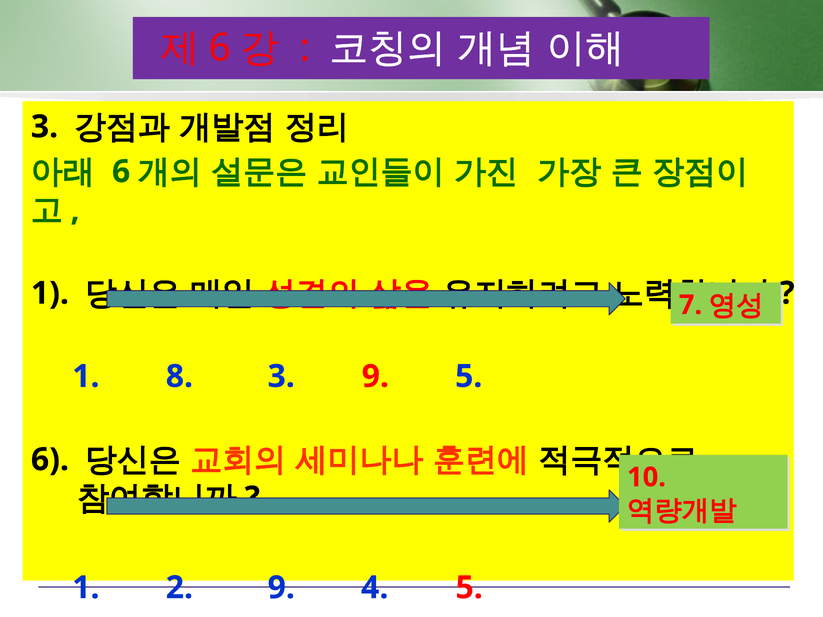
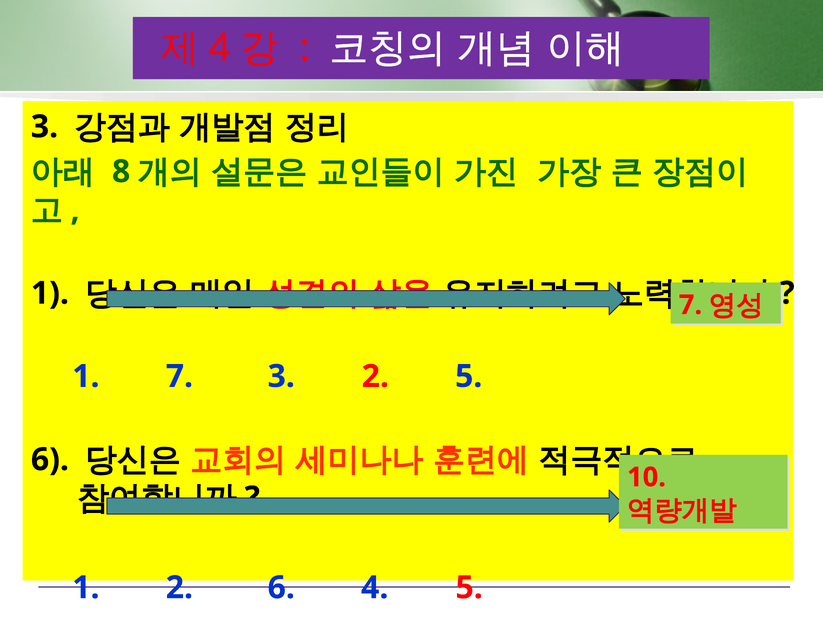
6 at (220, 48): 6 -> 4
6 at (121, 172): 6 -> 8
1 8: 8 -> 7
3 9: 9 -> 2
2 9: 9 -> 6
